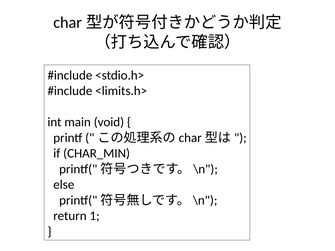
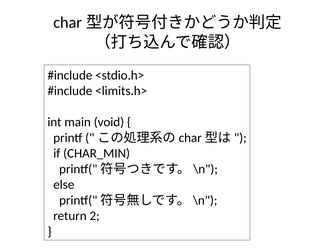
1: 1 -> 2
